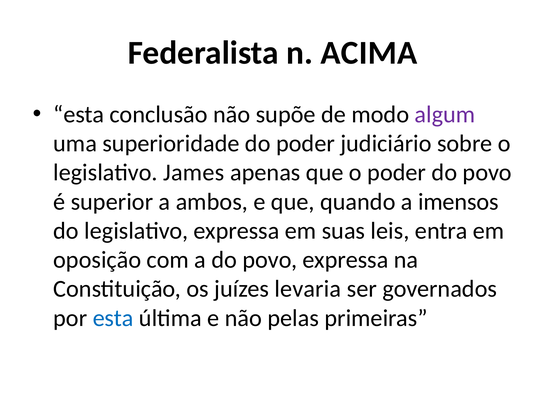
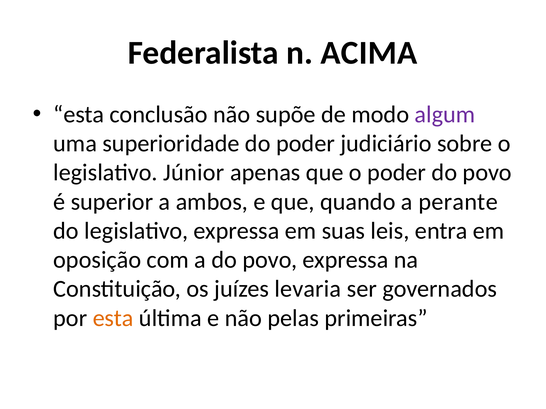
James: James -> Júnior
imensos: imensos -> perante
esta at (113, 318) colour: blue -> orange
